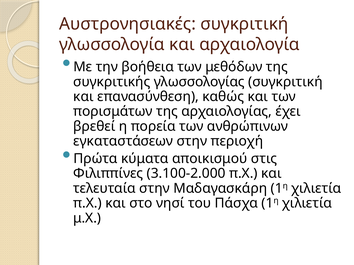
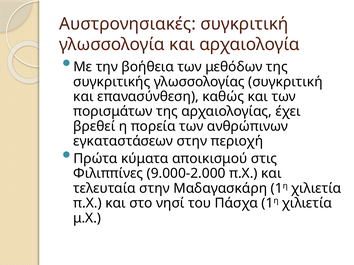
3.100-2.000: 3.100-2.000 -> 9.000-2.000
